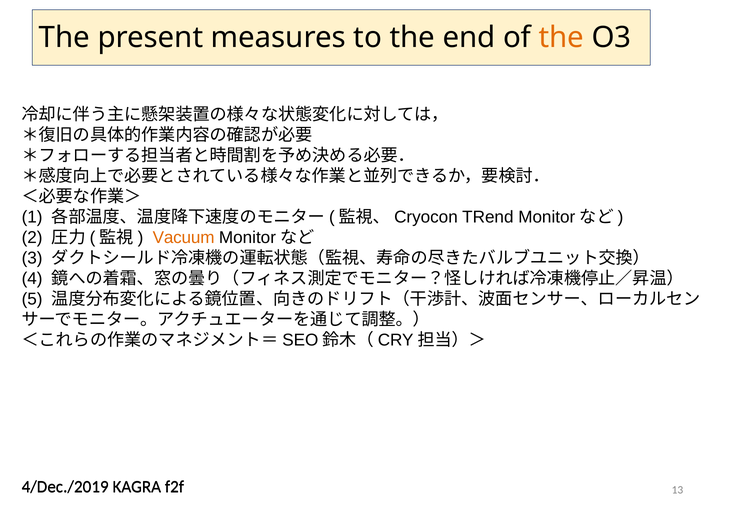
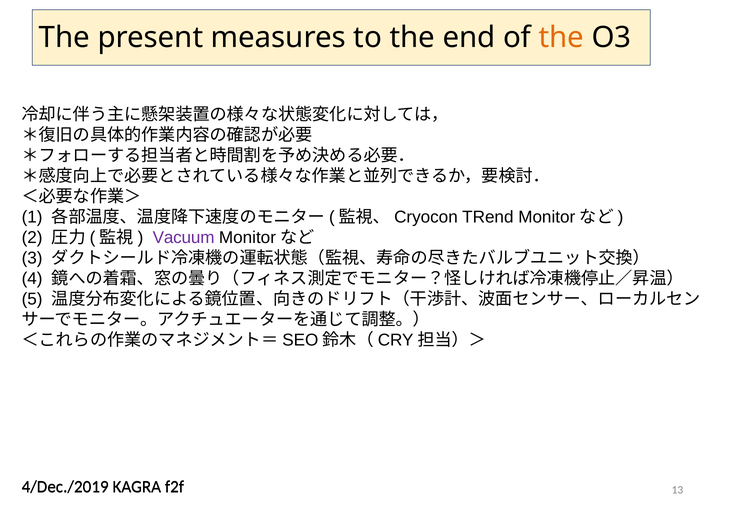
Vacuum colour: orange -> purple
